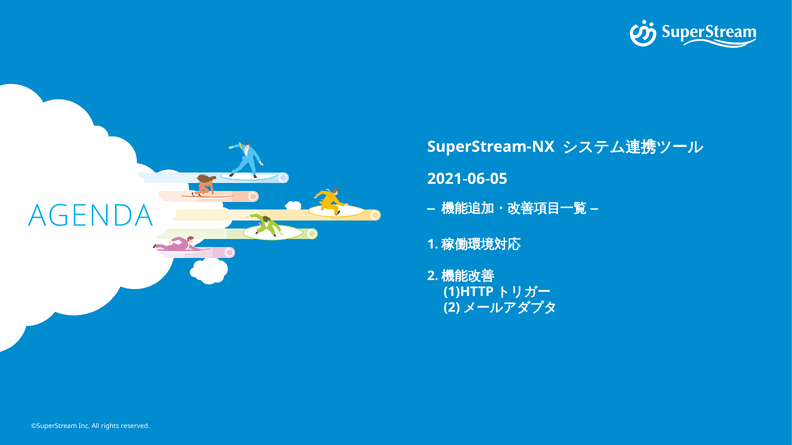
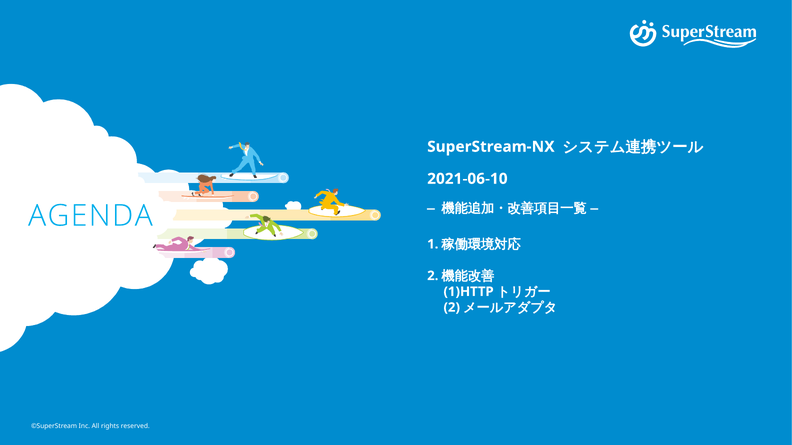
2021-06-05: 2021-06-05 -> 2021-06-10
